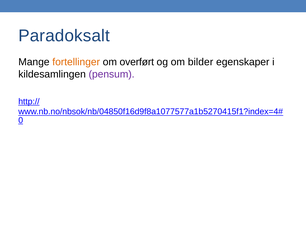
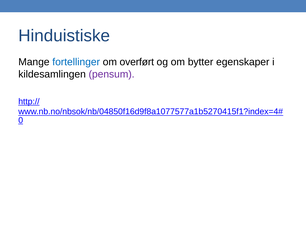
Paradoksalt: Paradoksalt -> Hinduistiske
fortellinger colour: orange -> blue
bilder: bilder -> bytter
